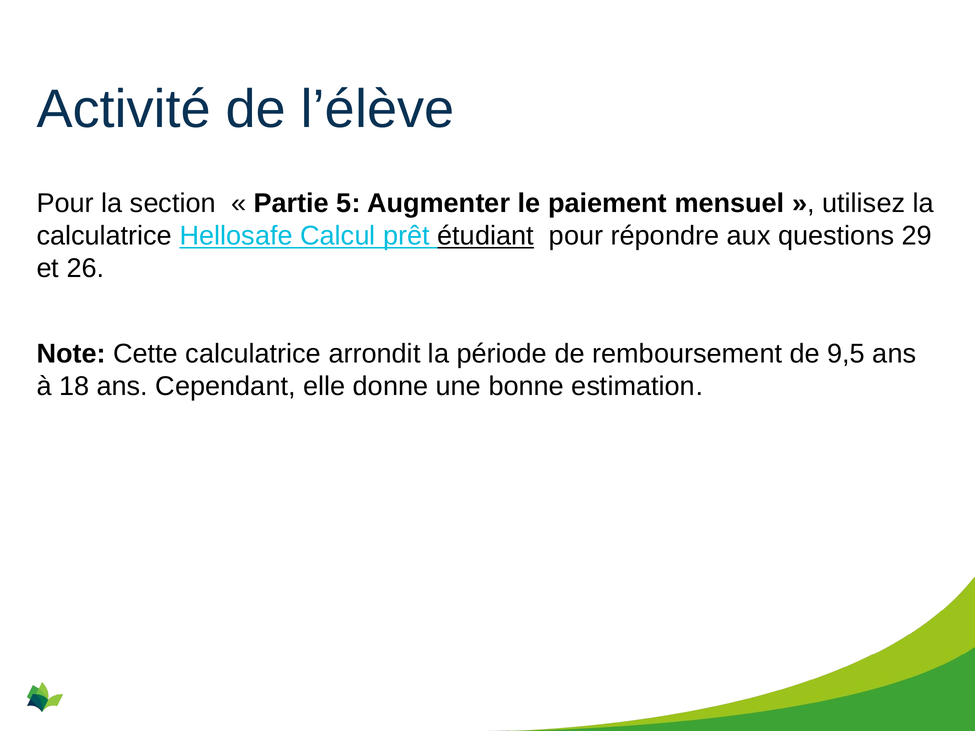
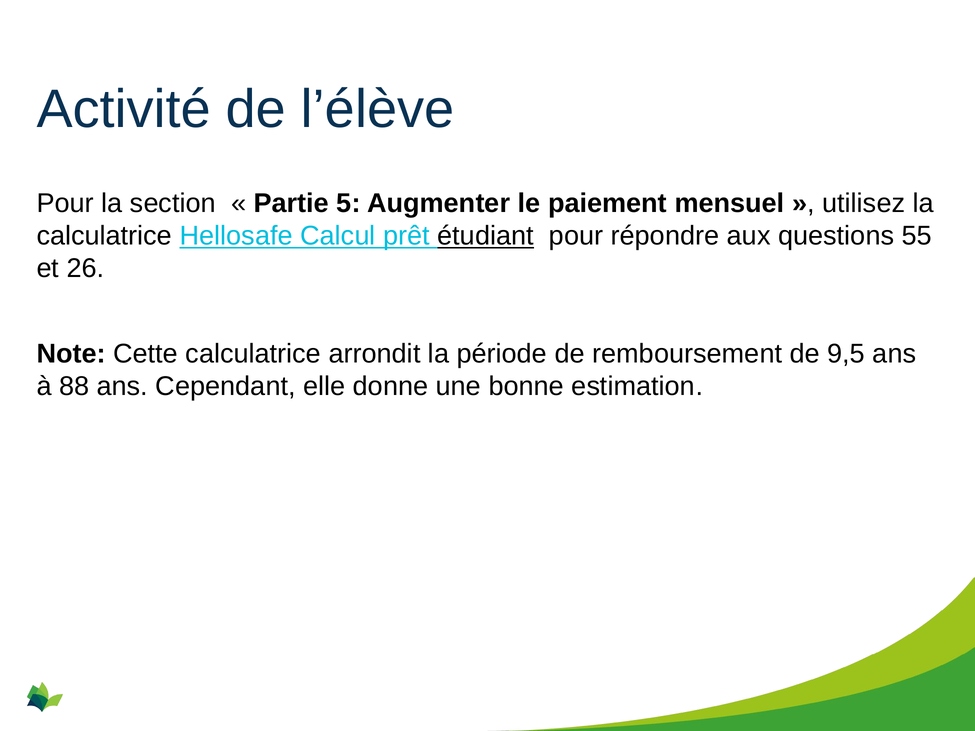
29: 29 -> 55
18: 18 -> 88
